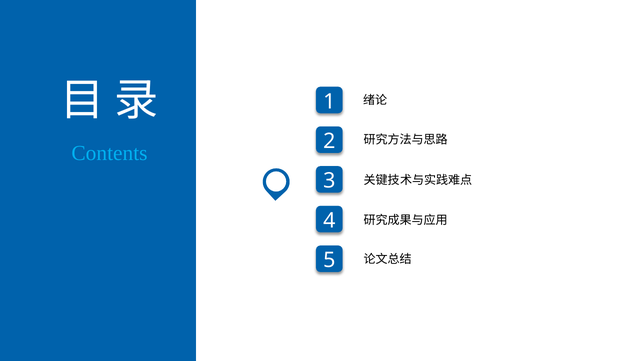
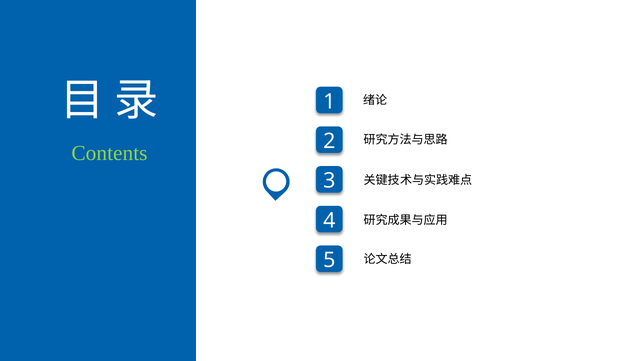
Contents colour: light blue -> light green
